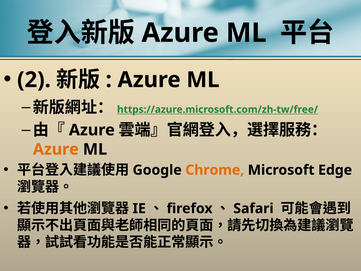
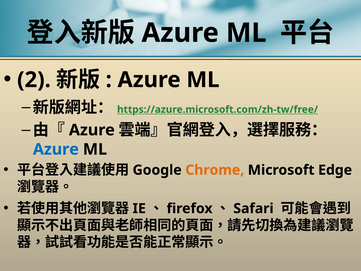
Azure at (56, 149) colour: orange -> blue
